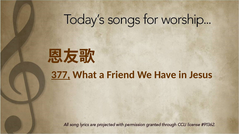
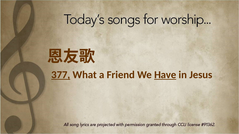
Have underline: none -> present
